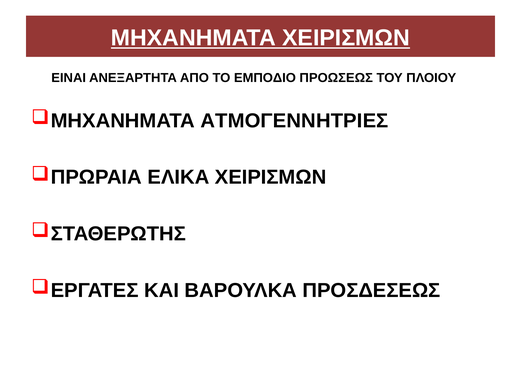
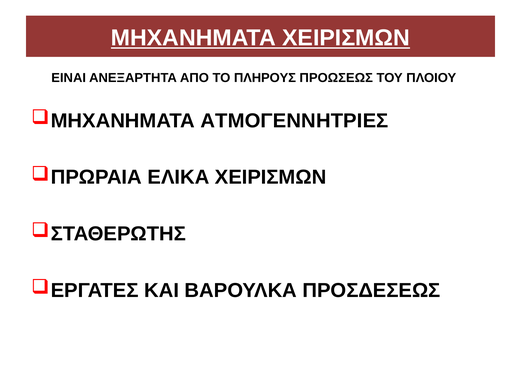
ΕΜΠΟΔΙΟ: ΕΜΠΟΔΙΟ -> ΠΛΗΡΟΥΣ
